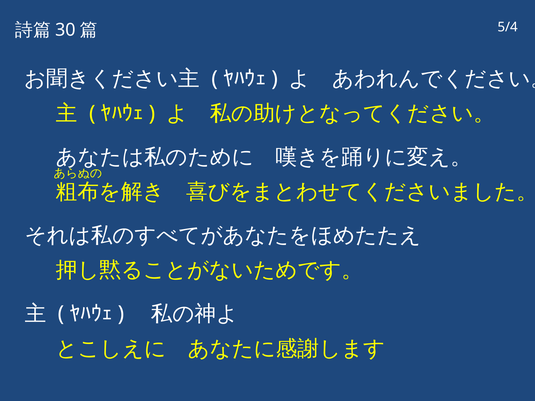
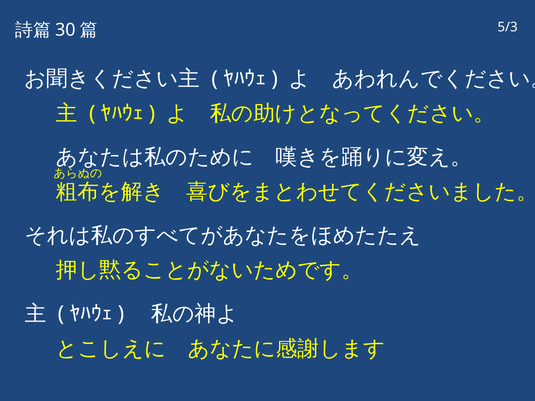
5/4: 5/4 -> 5/3
